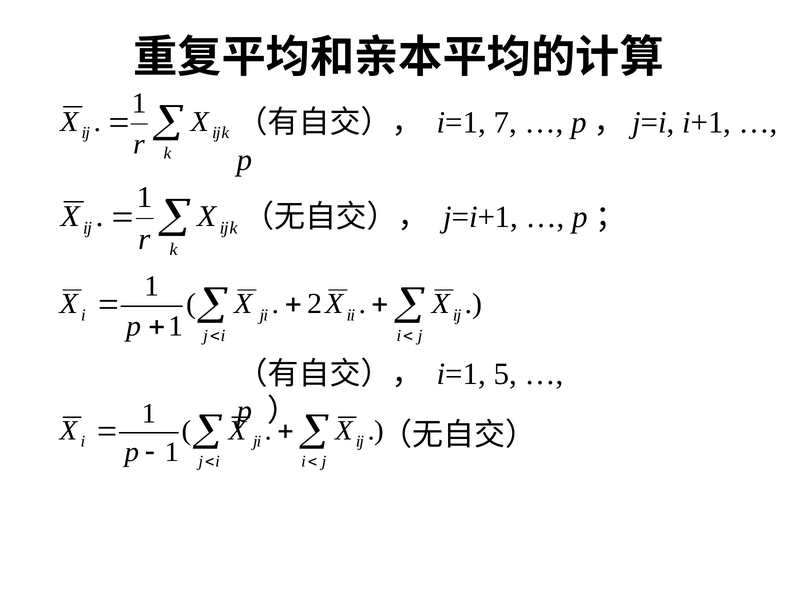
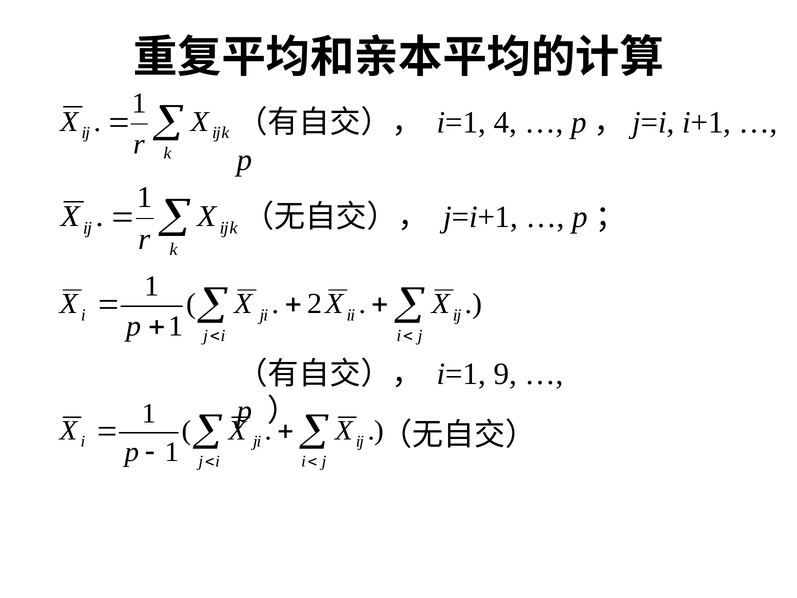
7: 7 -> 4
5: 5 -> 9
